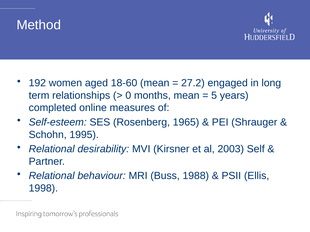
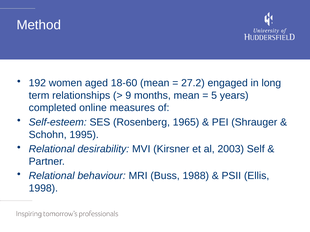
0: 0 -> 9
